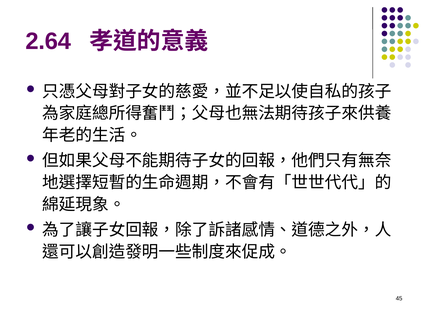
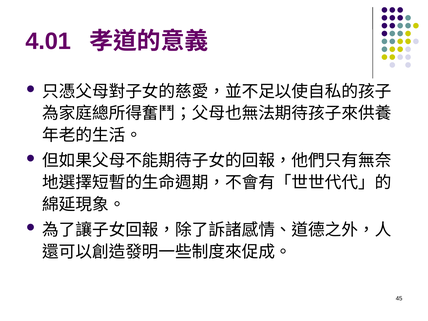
2.64: 2.64 -> 4.01
